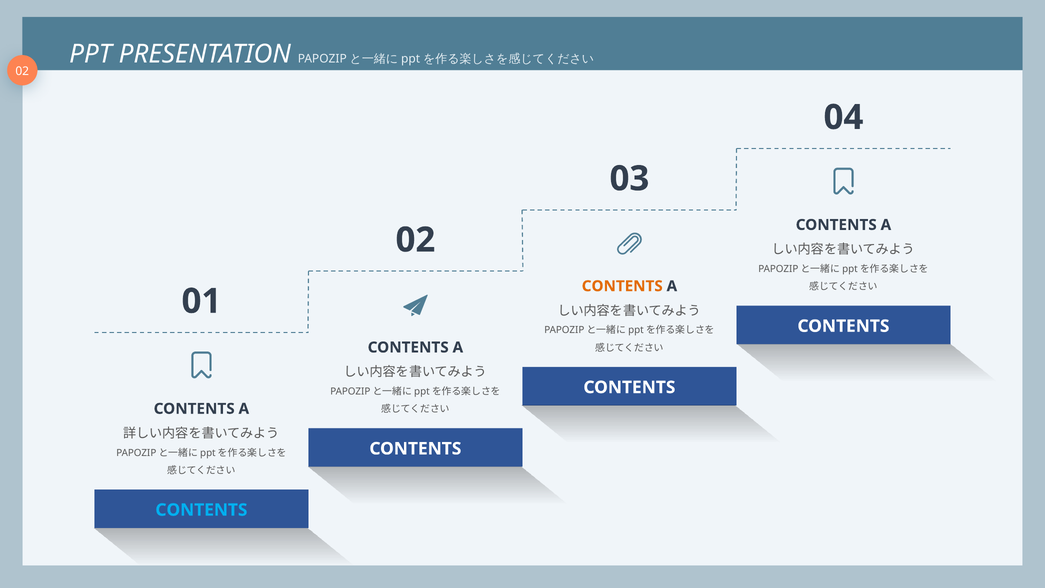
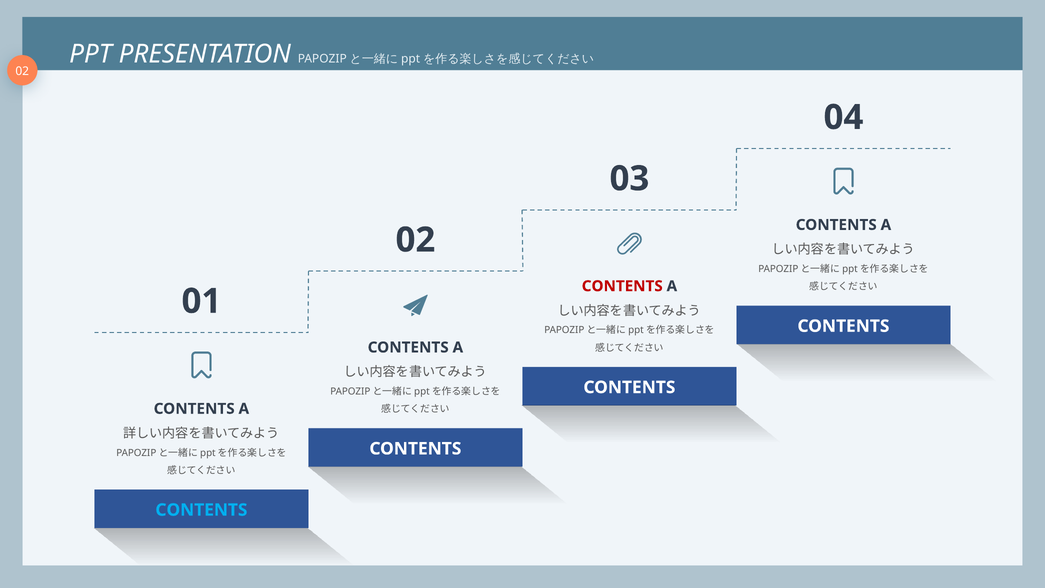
CONTENTS at (622, 286) colour: orange -> red
